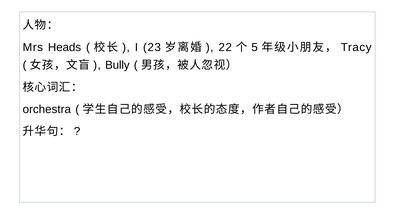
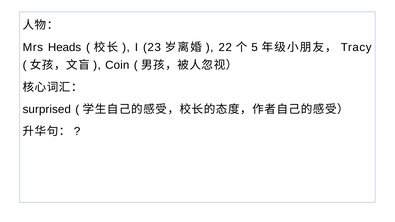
Bully: Bully -> Coin
orchestra: orchestra -> surprised
